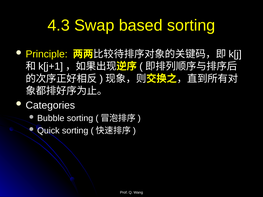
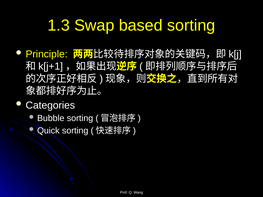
4.3: 4.3 -> 1.3
